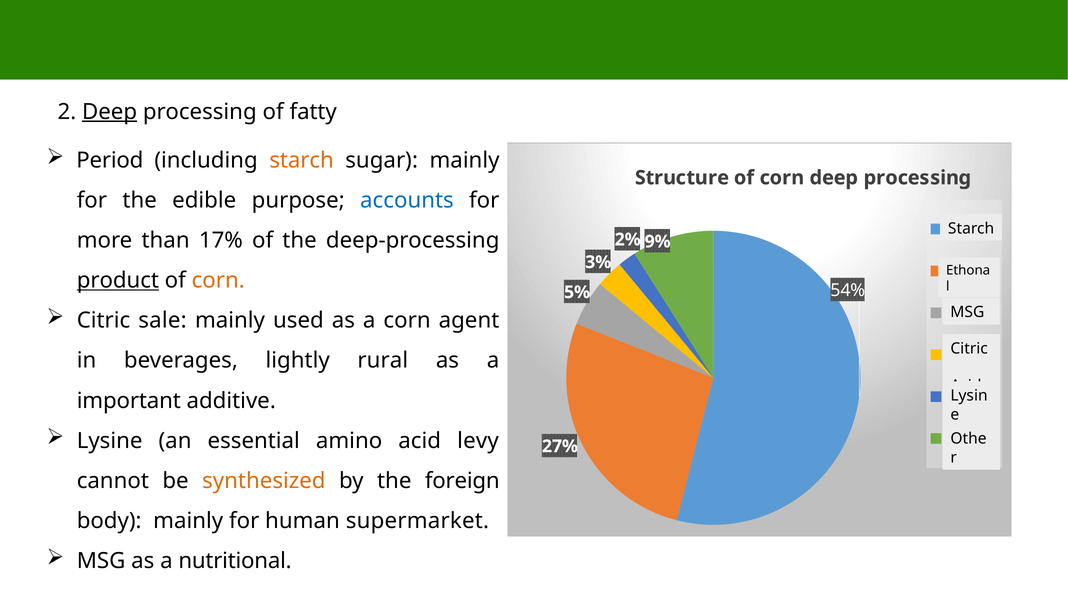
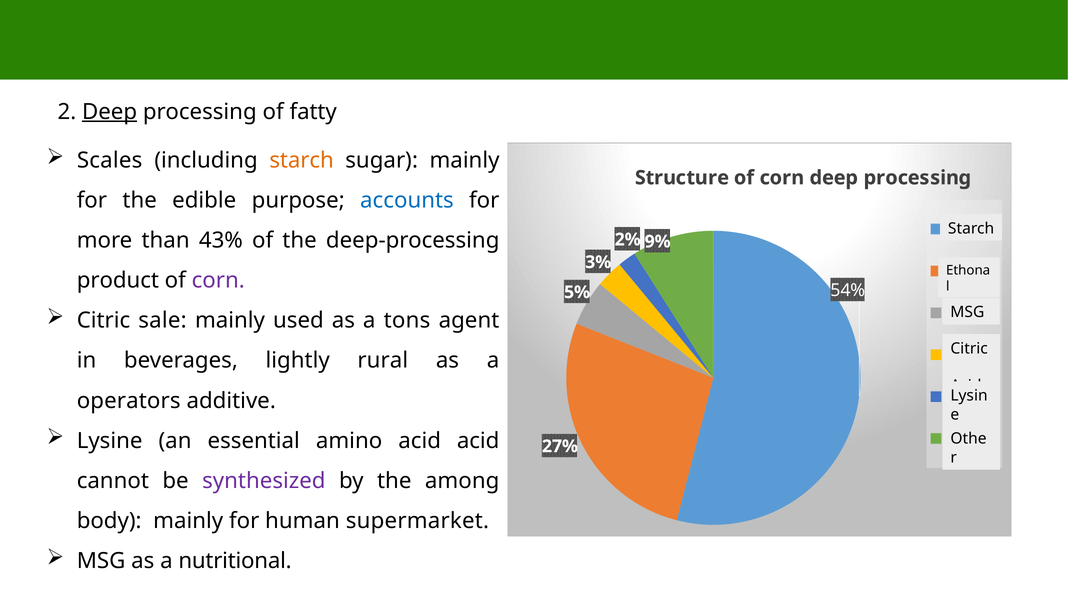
Period: Period -> Scales
17%: 17% -> 43%
product underline: present -> none
corn at (218, 280) colour: orange -> purple
a corn: corn -> tons
important: important -> operators
acid levy: levy -> acid
synthesized colour: orange -> purple
foreign: foreign -> among
